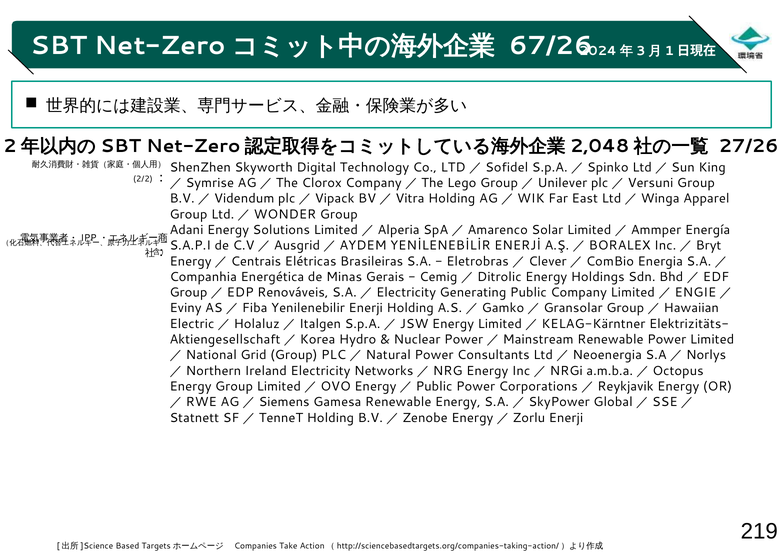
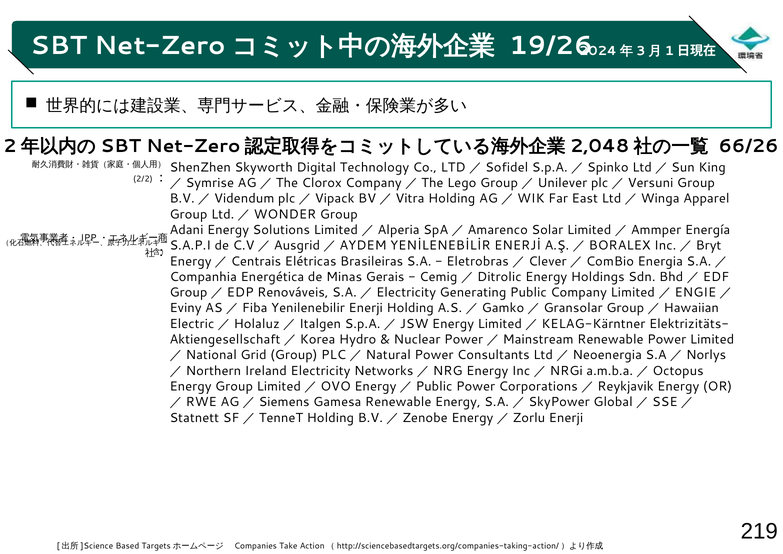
67/26: 67/26 -> 19/26
27/26: 27/26 -> 66/26
